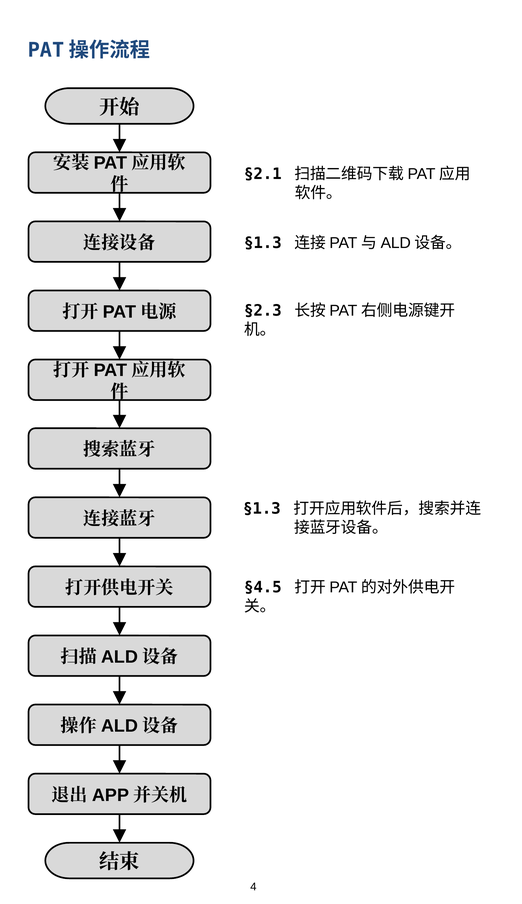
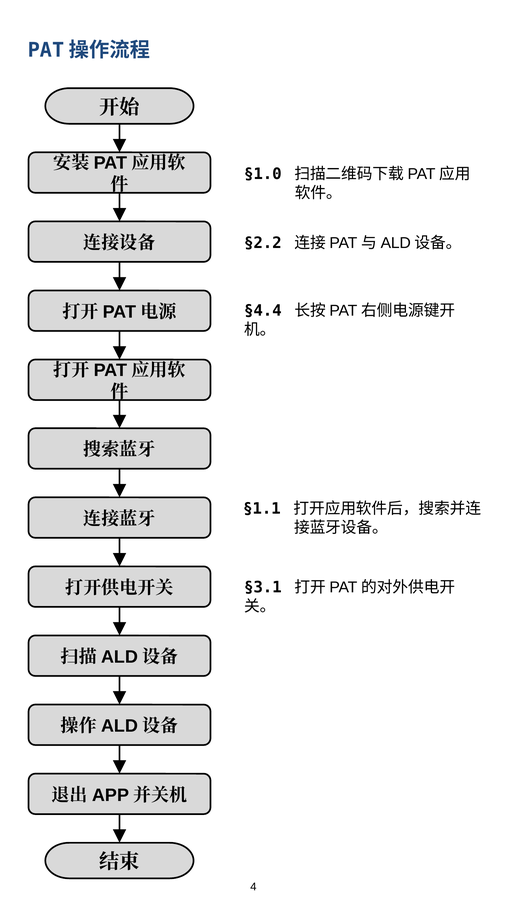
§2.1: §2.1 -> §1.0
§1.3 at (263, 243): §1.3 -> §2.2
§2.3: §2.3 -> §4.4
§1.3 at (262, 509): §1.3 -> §1.1
§4.5: §4.5 -> §3.1
